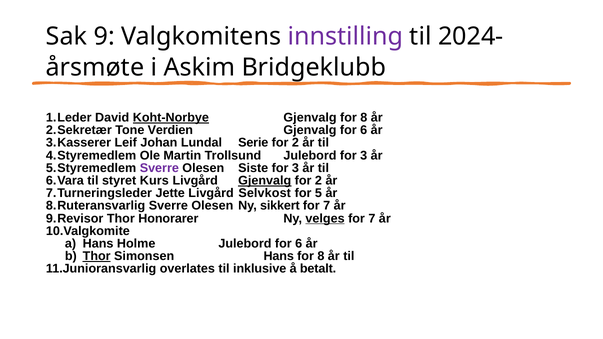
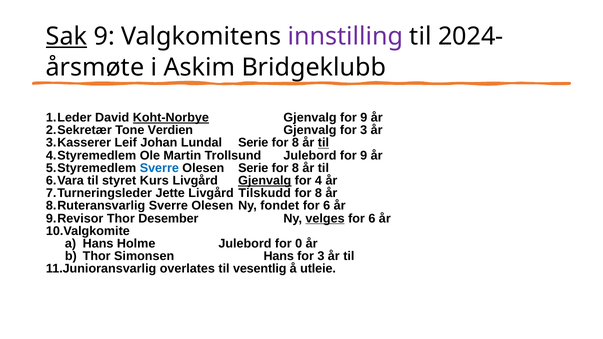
Sak underline: none -> present
Gjenvalg for 8: 8 -> 9
Gjenvalg for 6: 6 -> 3
2 at (295, 143): 2 -> 8
til at (323, 143) underline: none -> present
3 at (364, 155): 3 -> 9
Sverre at (159, 168) colour: purple -> blue
Olesen Siste: Siste -> Serie
3 at (295, 168): 3 -> 8
2 at (318, 181): 2 -> 4
Selvkost: Selvkost -> Tilskudd
5 at (318, 193): 5 -> 8
sikkert: sikkert -> fondet
7 at (327, 206): 7 -> 6
Honorarer: Honorarer -> Desember
7 at (372, 218): 7 -> 6
6 at (299, 244): 6 -> 0
Thor at (97, 256) underline: present -> none
8 at (321, 256): 8 -> 3
inklusive: inklusive -> vesentlig
betalt: betalt -> utleie
